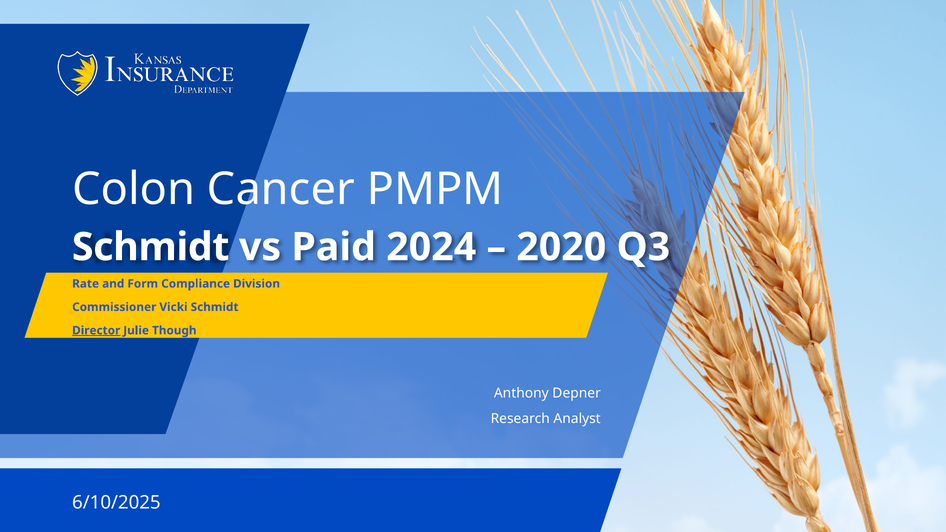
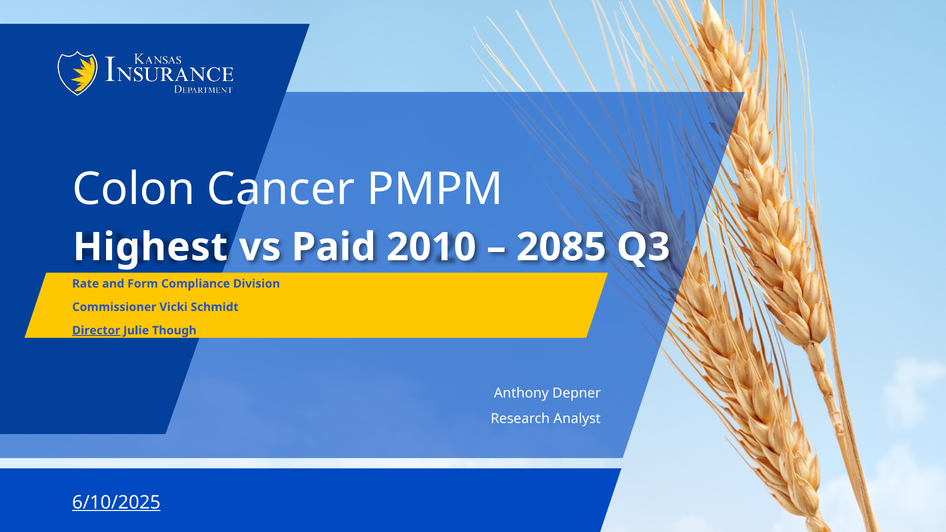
Schmidt at (151, 247): Schmidt -> Highest
2024: 2024 -> 2010
2020: 2020 -> 2085
6/10/2025 underline: none -> present
